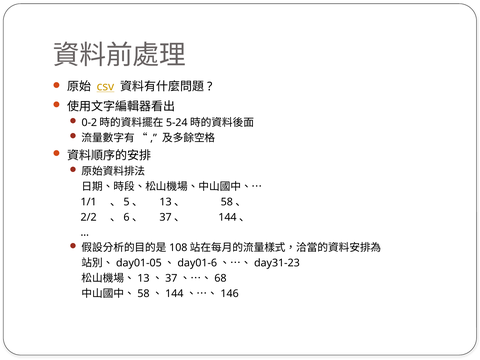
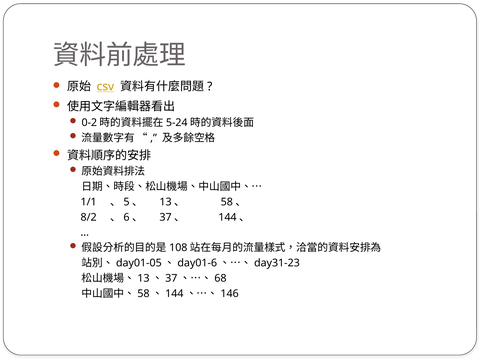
2/2: 2/2 -> 8/2
